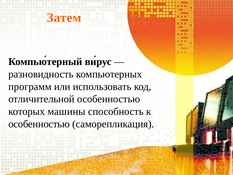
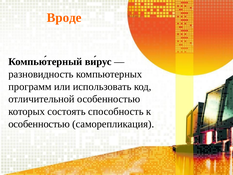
Затем: Затем -> Вроде
машины: машины -> состоять
